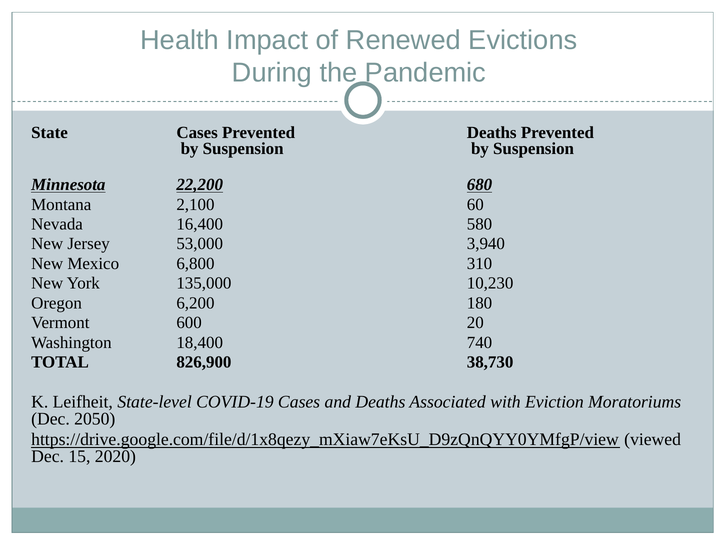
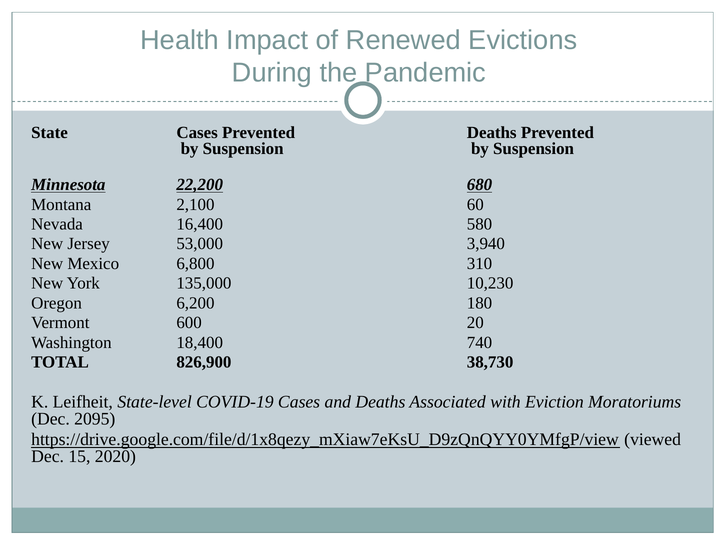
2050: 2050 -> 2095
